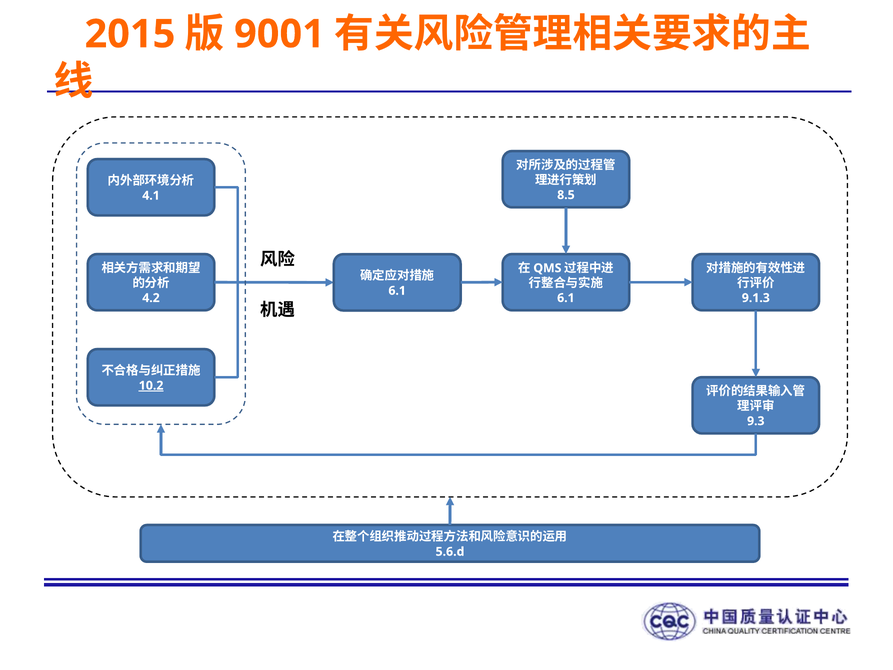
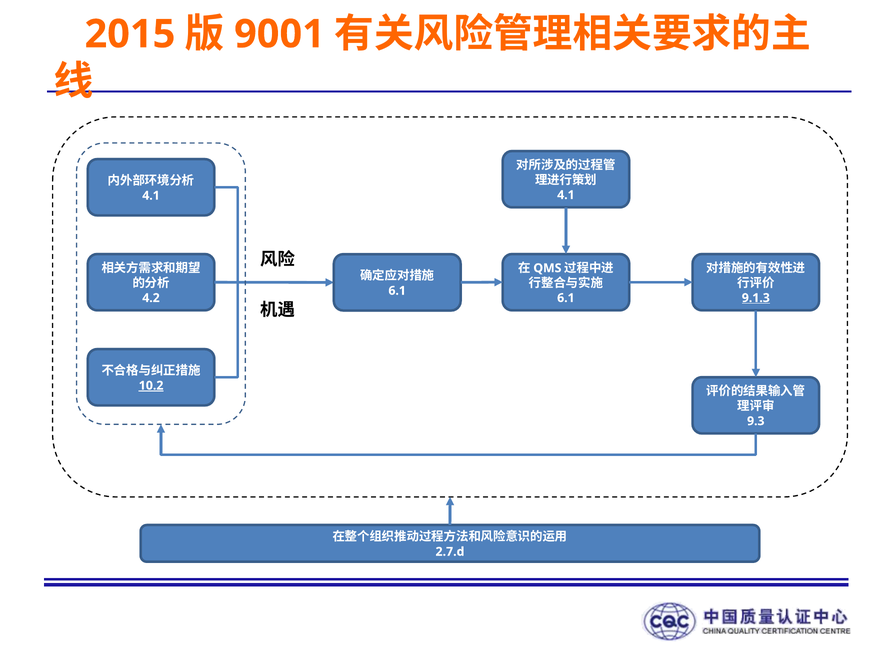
8.5 at (566, 195): 8.5 -> 4.1
9.1.3 underline: none -> present
5.6.d: 5.6.d -> 2.7.d
